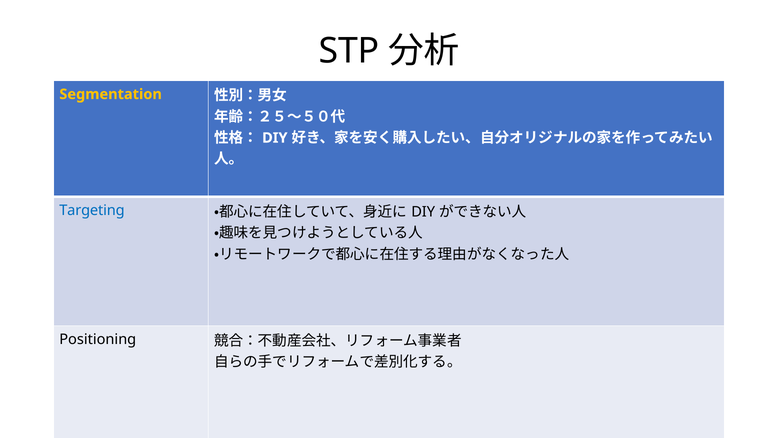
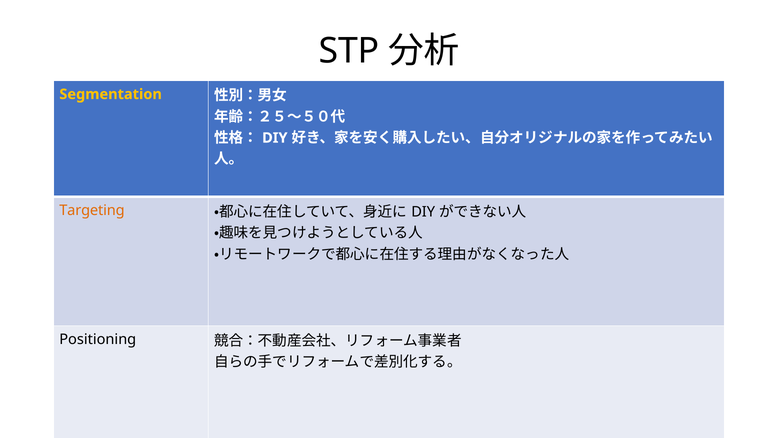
Targeting colour: blue -> orange
